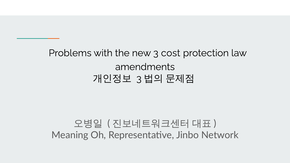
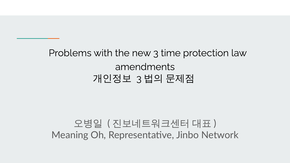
cost: cost -> time
